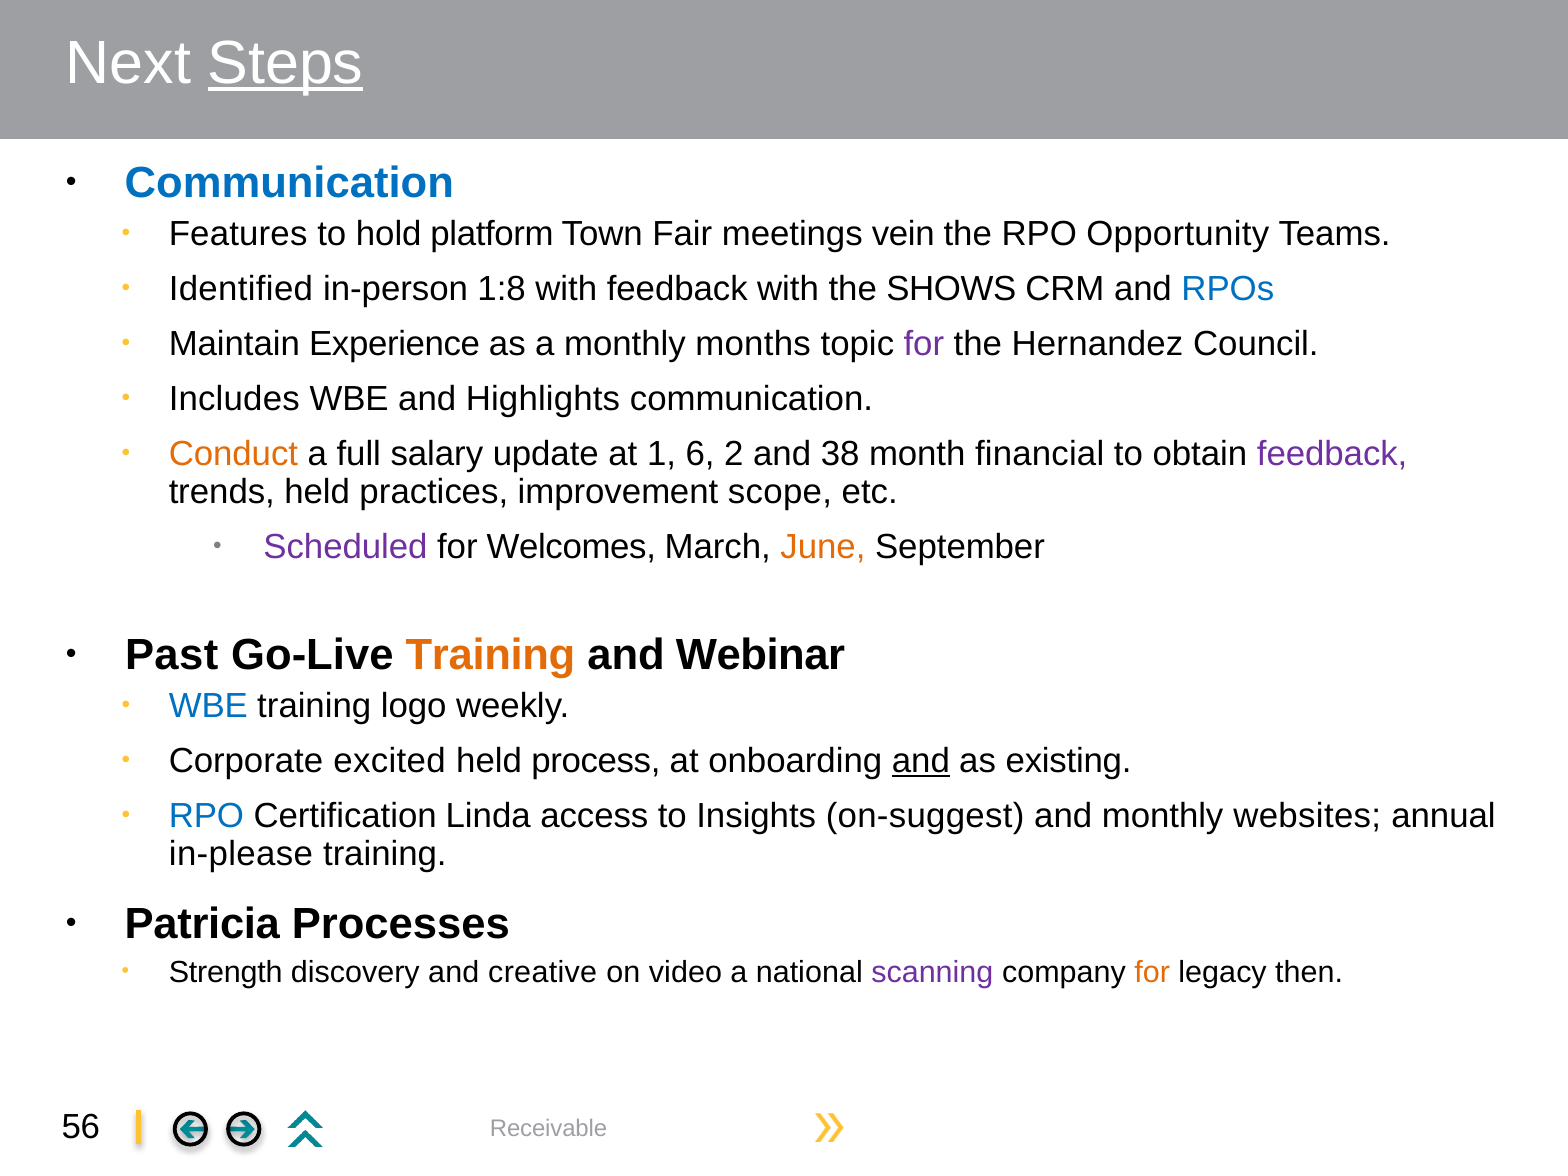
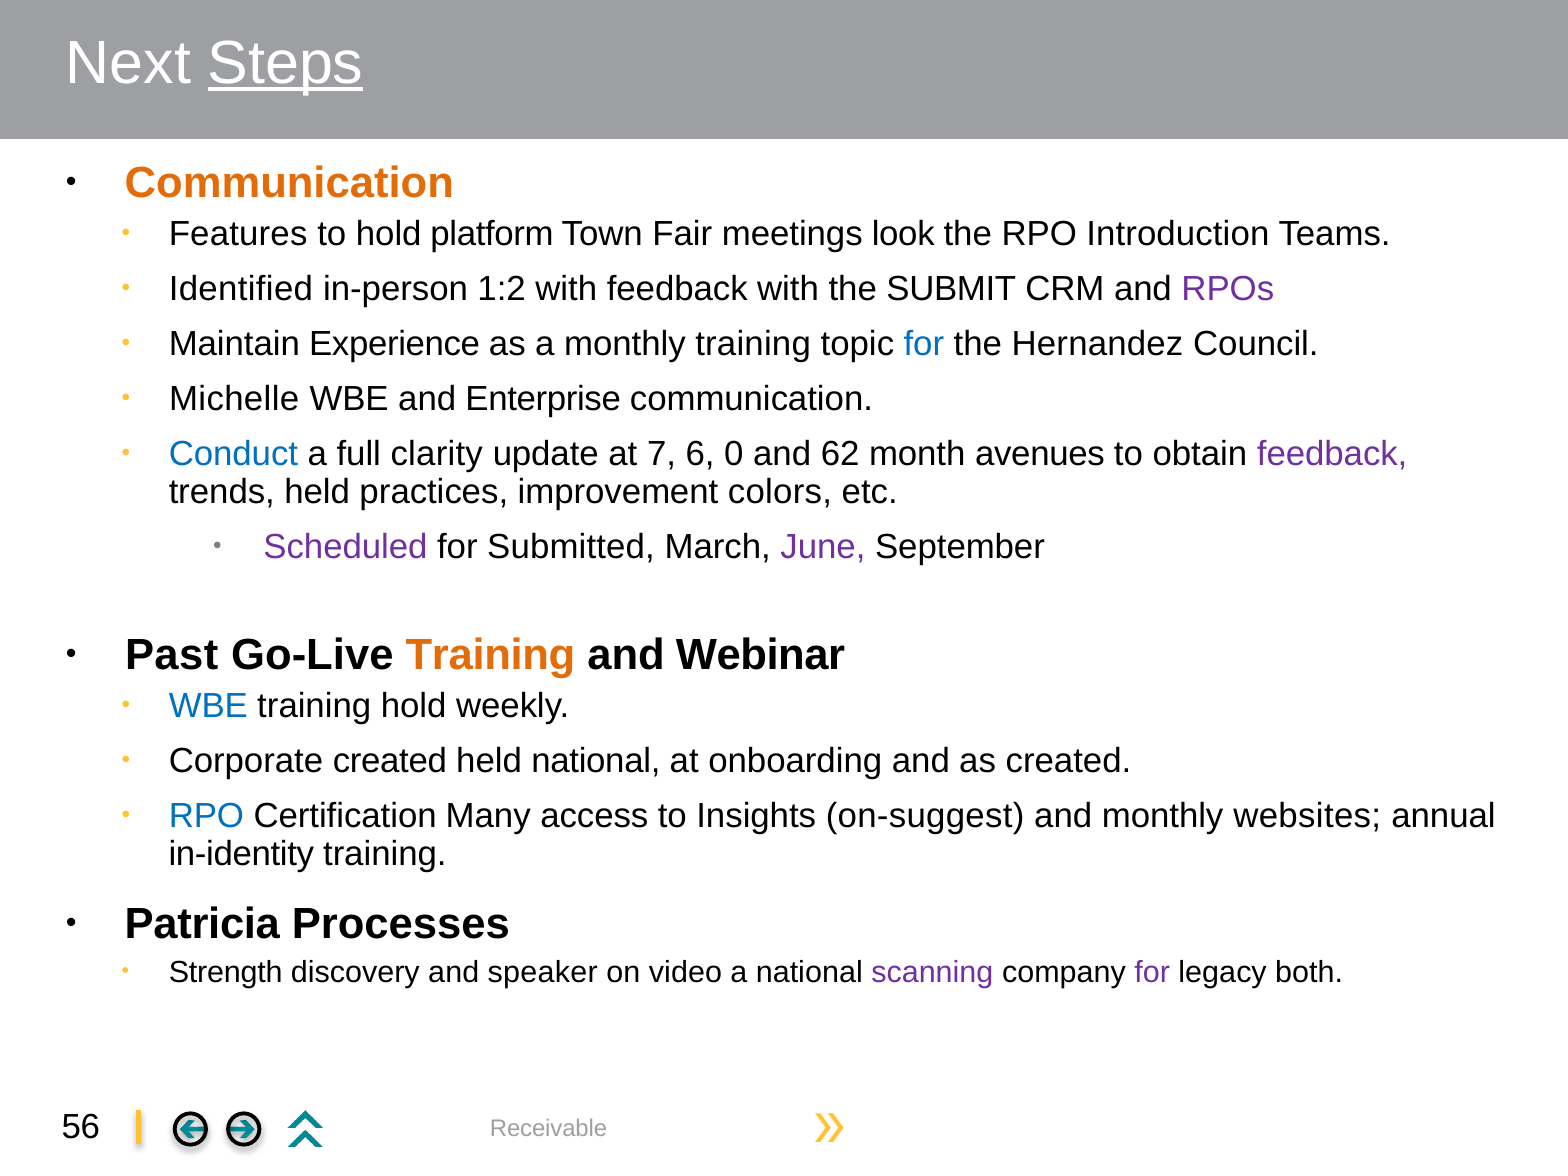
Communication at (289, 183) colour: blue -> orange
vein: vein -> look
Opportunity: Opportunity -> Introduction
1:8: 1:8 -> 1:2
SHOWS: SHOWS -> SUBMIT
RPOs colour: blue -> purple
monthly months: months -> training
for at (924, 344) colour: purple -> blue
Includes: Includes -> Michelle
Highlights: Highlights -> Enterprise
Conduct colour: orange -> blue
salary: salary -> clarity
1: 1 -> 7
2: 2 -> 0
38: 38 -> 62
financial: financial -> avenues
scope: scope -> colors
Welcomes: Welcomes -> Submitted
June colour: orange -> purple
training logo: logo -> hold
Corporate excited: excited -> created
held process: process -> national
and at (921, 761) underline: present -> none
as existing: existing -> created
Linda: Linda -> Many
in-please: in-please -> in-identity
creative: creative -> speaker
for at (1152, 972) colour: orange -> purple
then: then -> both
